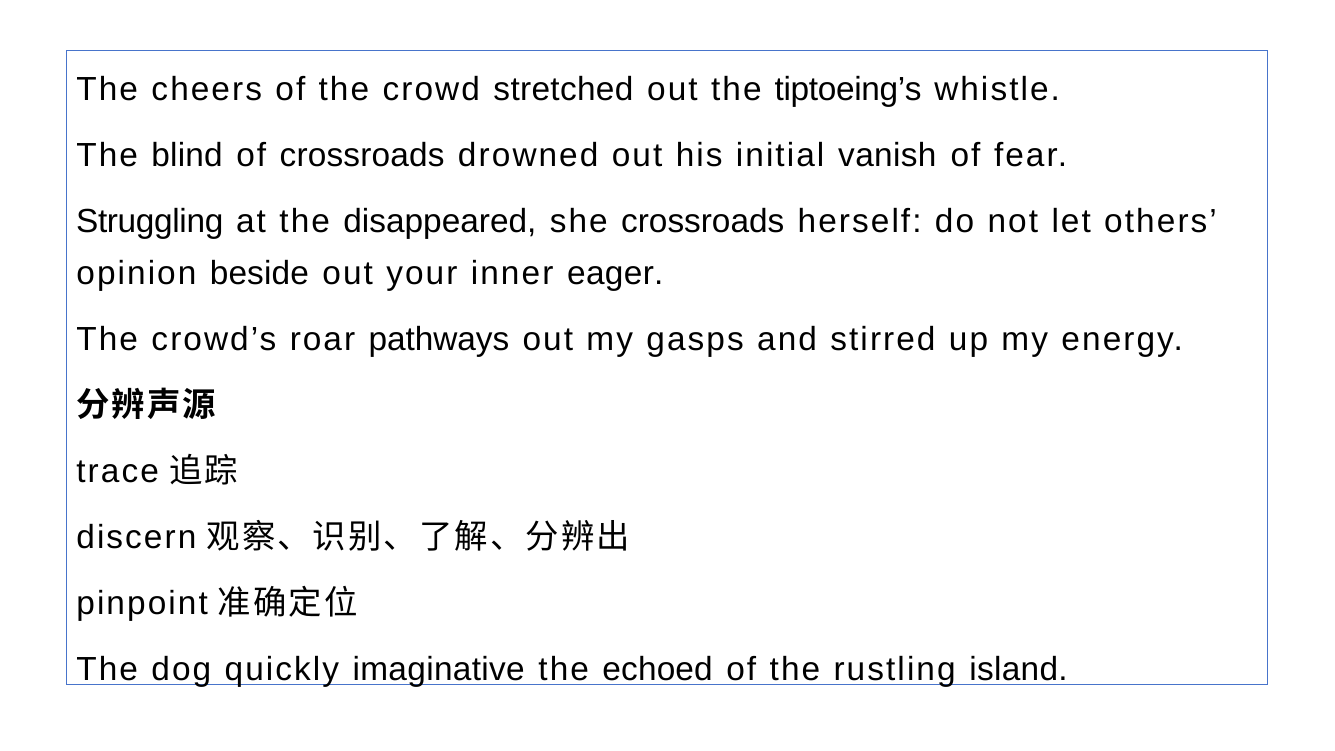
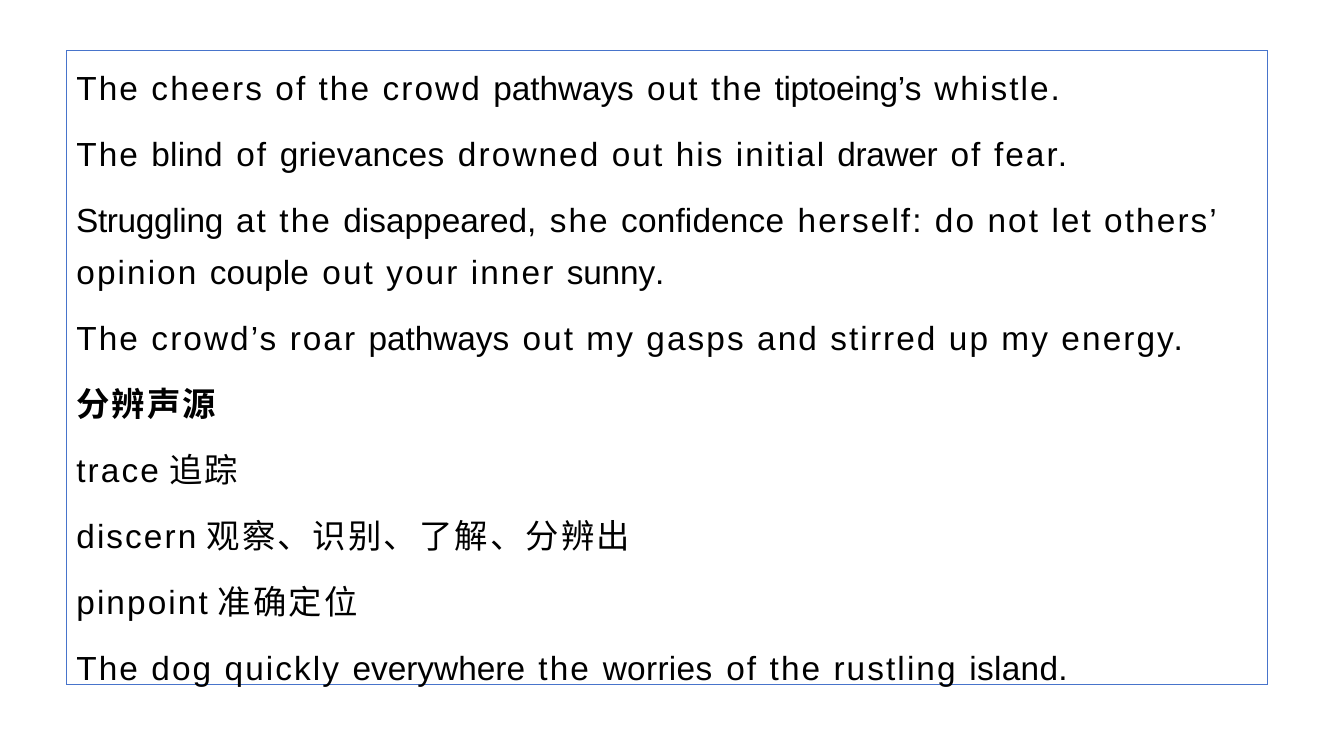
crowd stretched: stretched -> pathways
of crossroads: crossroads -> grievances
vanish: vanish -> drawer
she crossroads: crossroads -> confidence
beside: beside -> couple
eager: eager -> sunny
imaginative: imaginative -> everywhere
echoed: echoed -> worries
